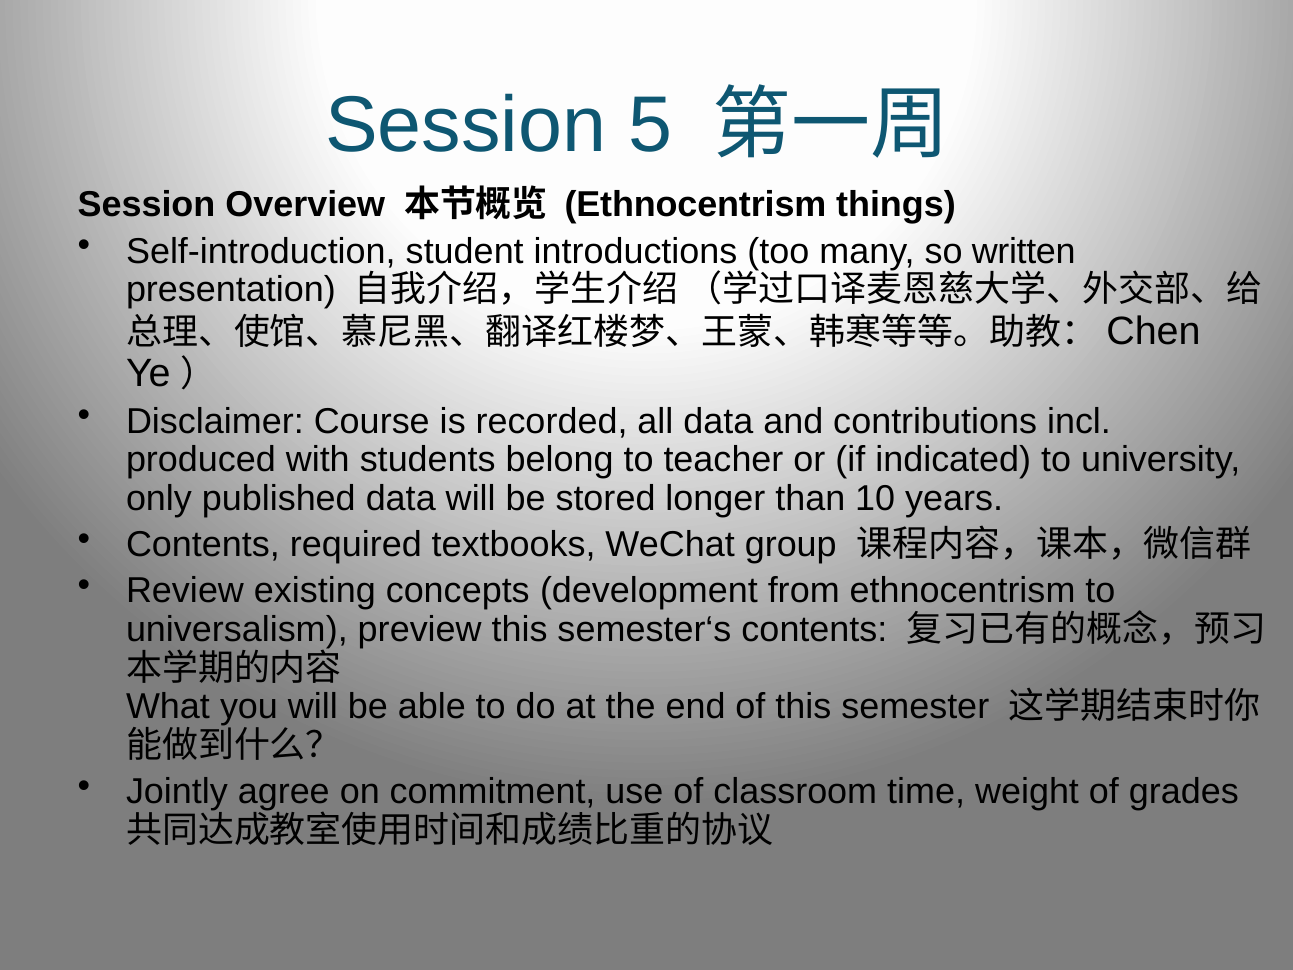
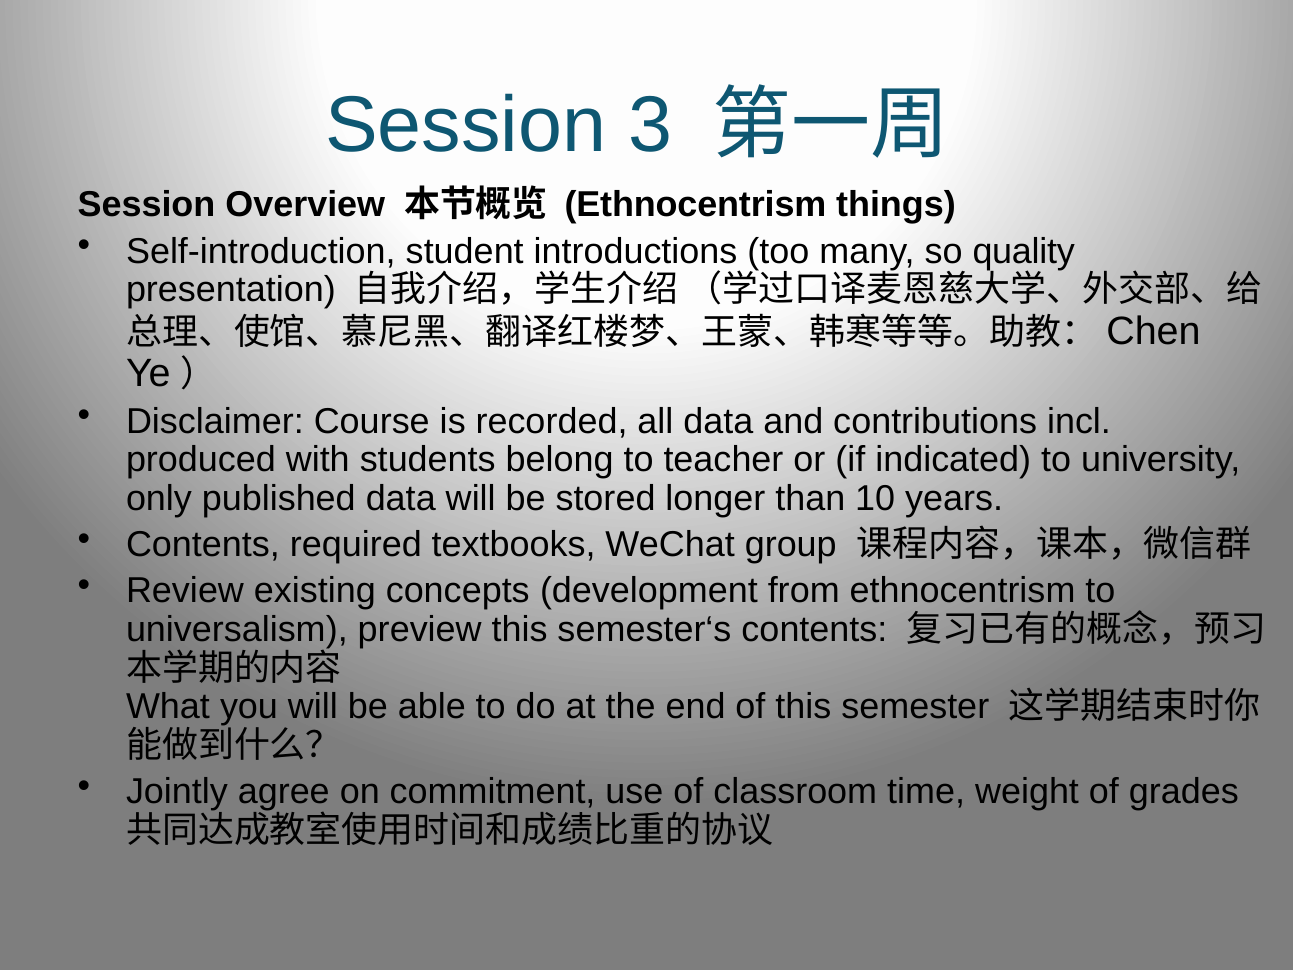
5: 5 -> 3
written: written -> quality
